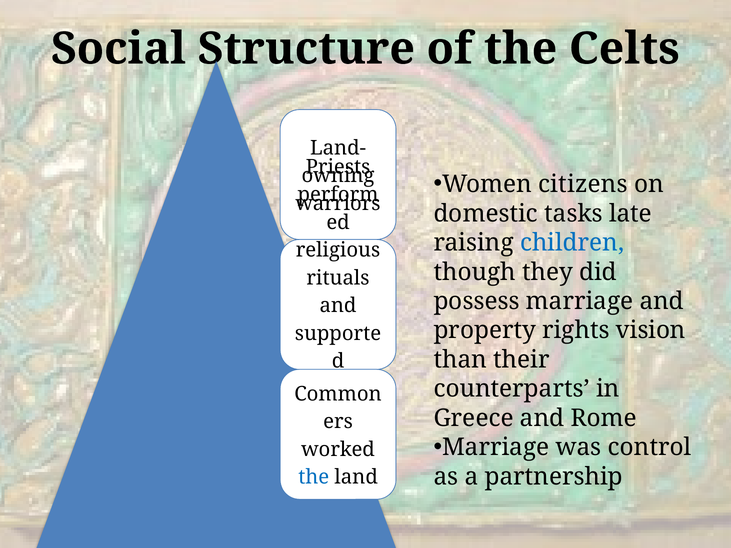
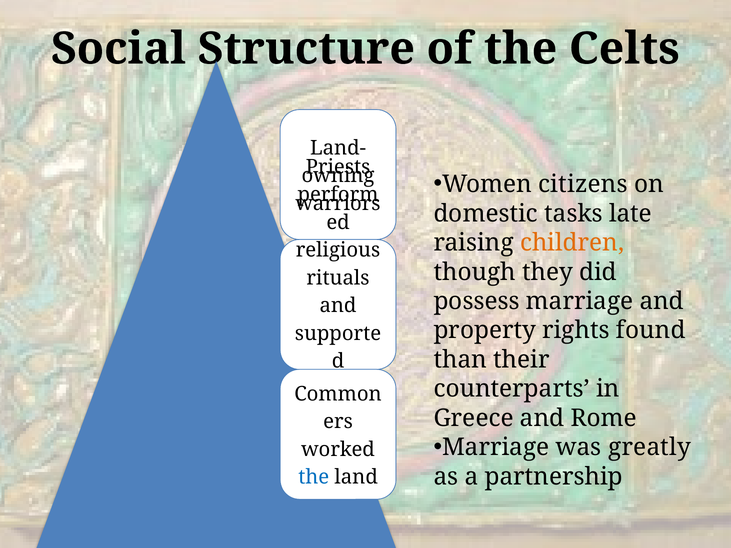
children colour: blue -> orange
vision: vision -> found
control: control -> greatly
